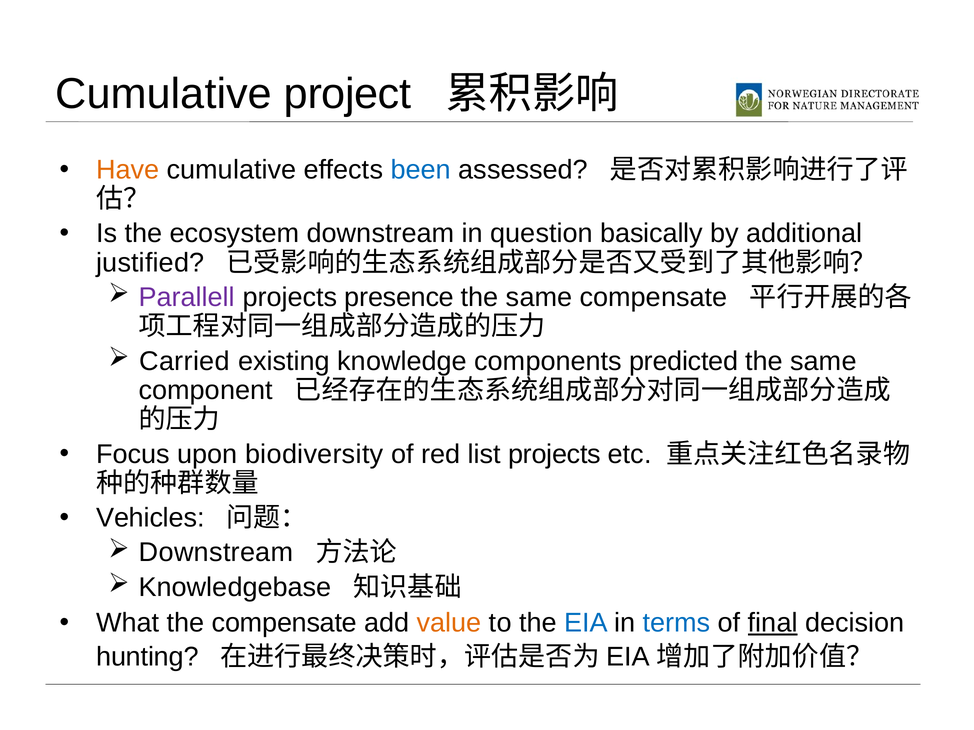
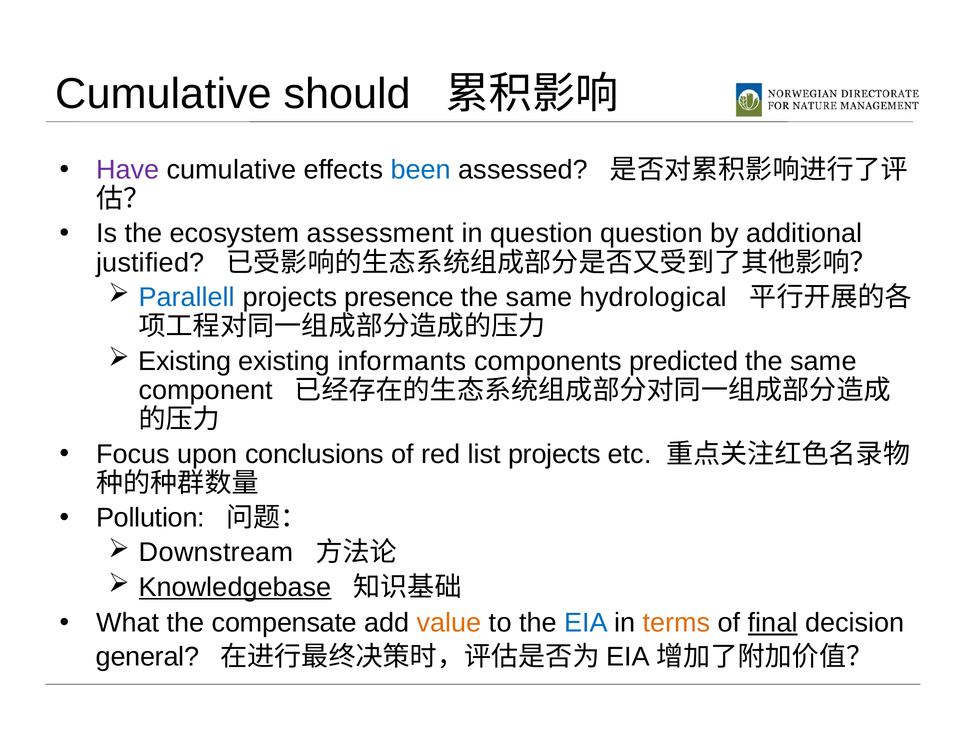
project: project -> should
Have colour: orange -> purple
ecosystem downstream: downstream -> assessment
question basically: basically -> question
Parallell colour: purple -> blue
same compensate: compensate -> hydrological
Carried at (184, 361): Carried -> Existing
knowledge: knowledge -> informants
biodiversity: biodiversity -> conclusions
Vehicles: Vehicles -> Pollution
Knowledgebase underline: none -> present
terms colour: blue -> orange
hunting: hunting -> general
